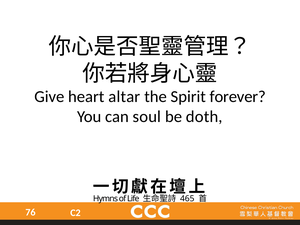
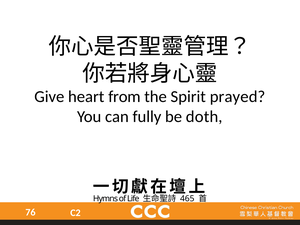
altar: altar -> from
forever: forever -> prayed
soul: soul -> fully
